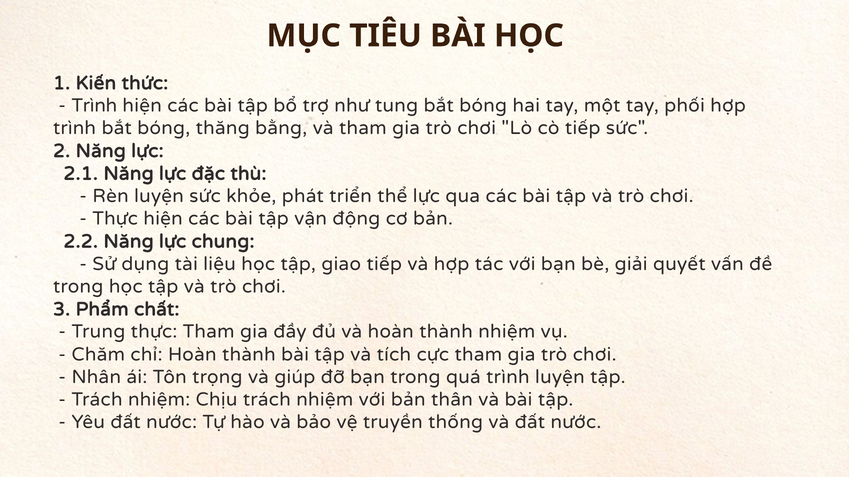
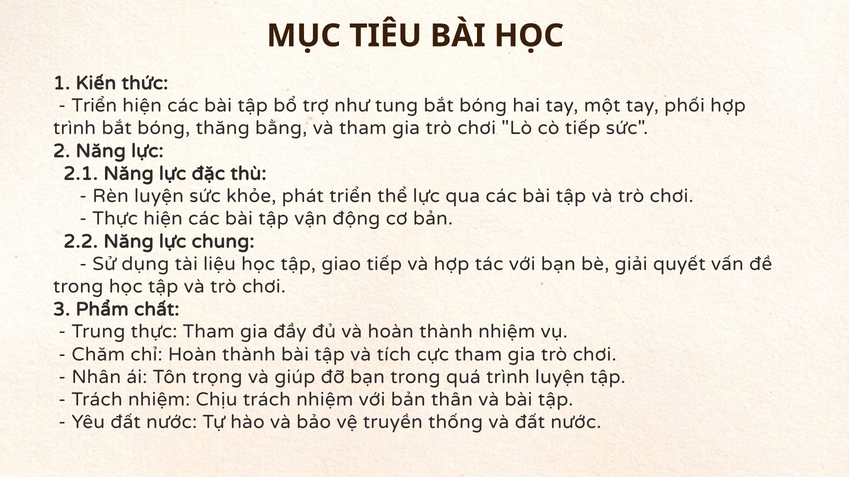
Trình at (94, 106): Trình -> Triển
